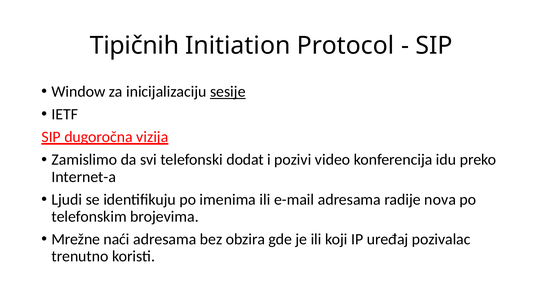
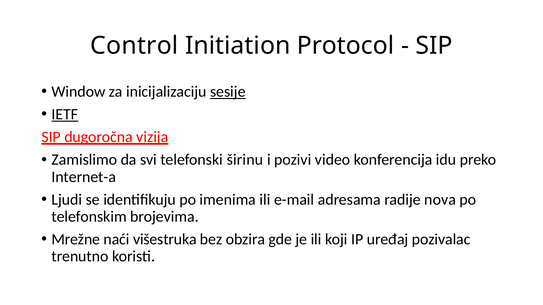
Tipičnih: Tipičnih -> Control
IETF underline: none -> present
dodat: dodat -> širinu
naći adresama: adresama -> višestruka
